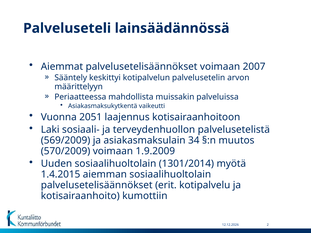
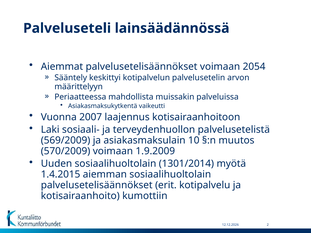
2007: 2007 -> 2054
2051: 2051 -> 2007
34: 34 -> 10
